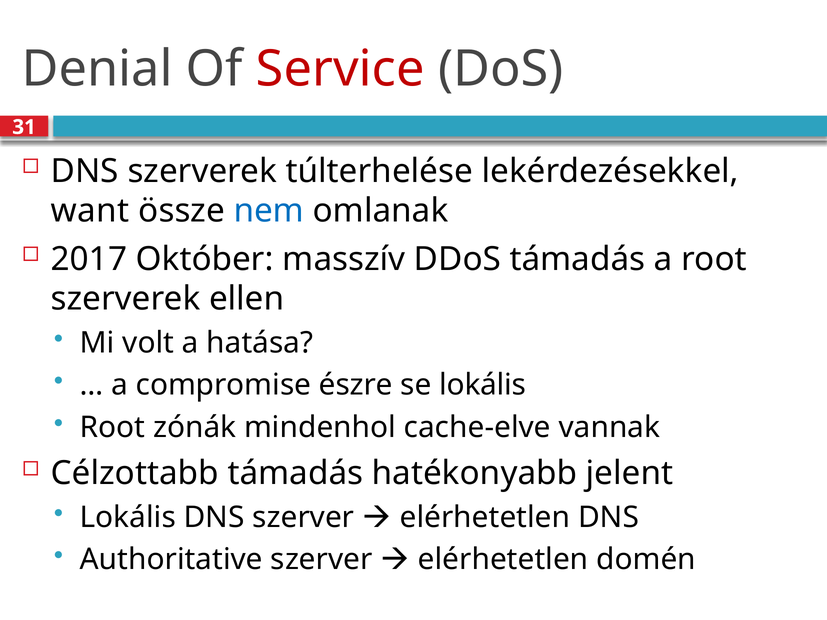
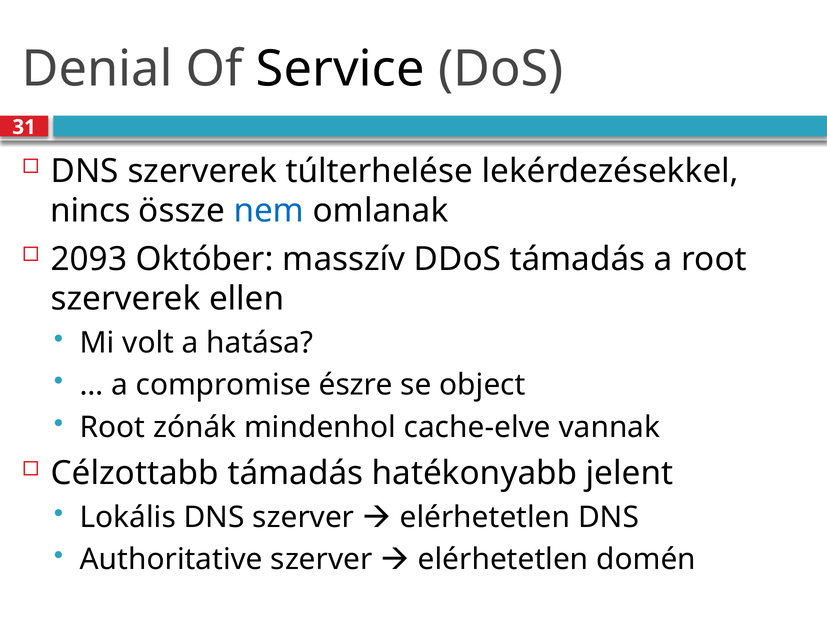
Service colour: red -> black
want: want -> nincs
2017: 2017 -> 2093
se lokális: lokális -> object
